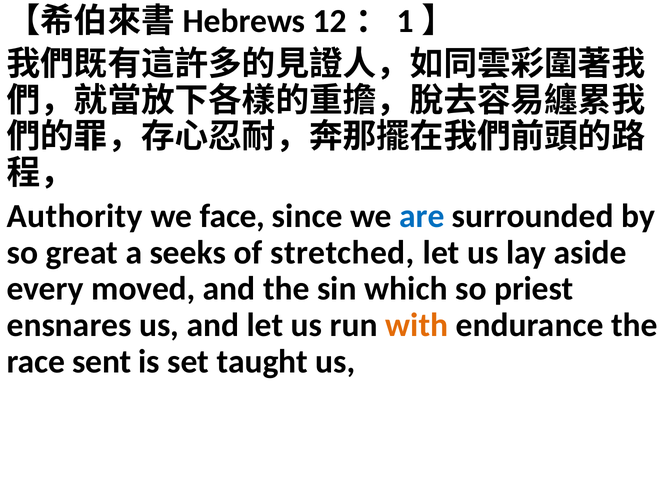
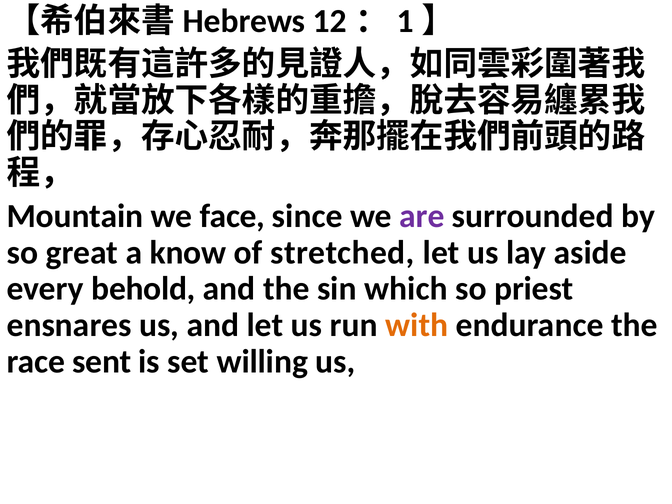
Authority: Authority -> Mountain
are colour: blue -> purple
seeks: seeks -> know
moved: moved -> behold
taught: taught -> willing
